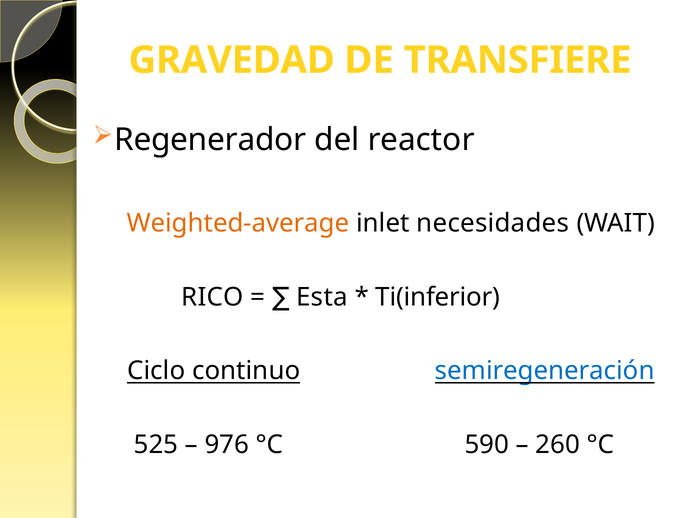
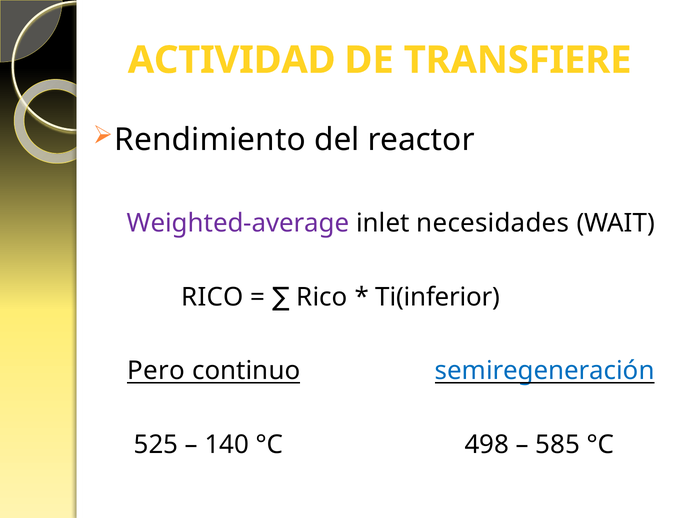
GRAVEDAD: GRAVEDAD -> ACTIVIDAD
Regenerador: Regenerador -> Rendimiento
Weighted-average colour: orange -> purple
Esta at (322, 297): Esta -> Rico
Ciclo: Ciclo -> Pero
976: 976 -> 140
590: 590 -> 498
260: 260 -> 585
